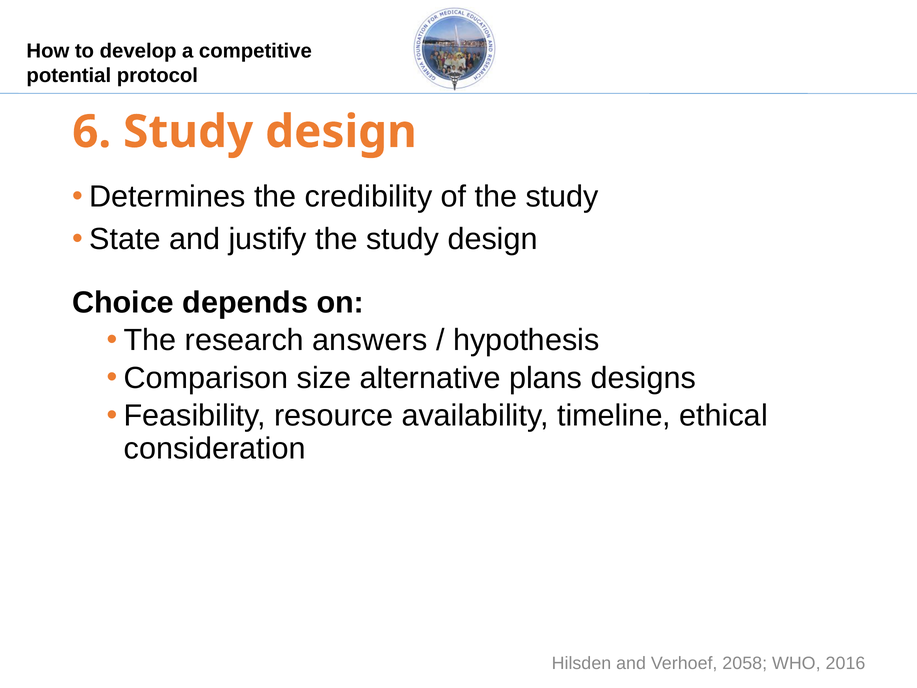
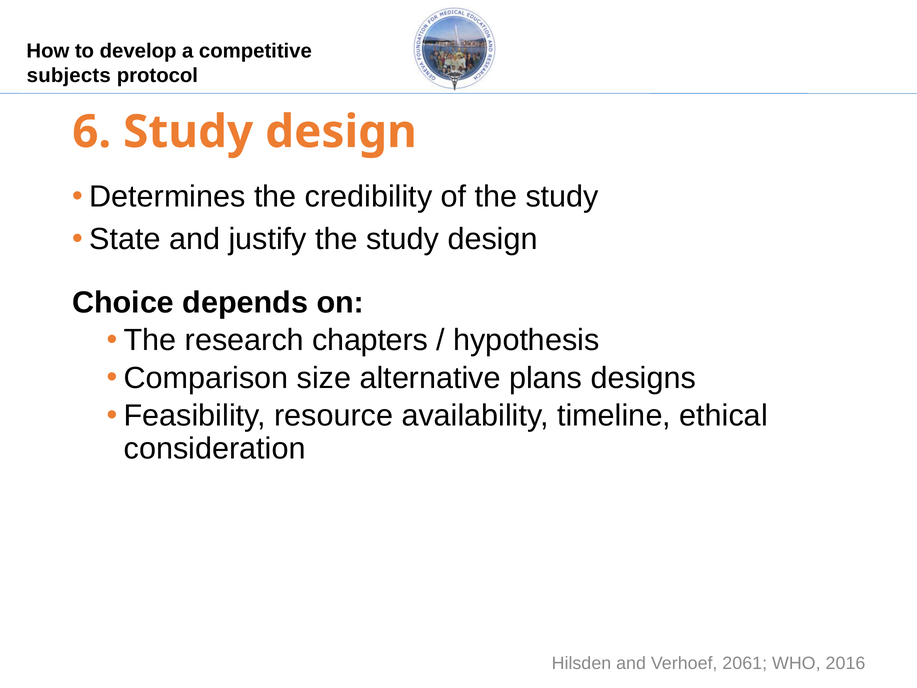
potential: potential -> subjects
answers: answers -> chapters
2058: 2058 -> 2061
